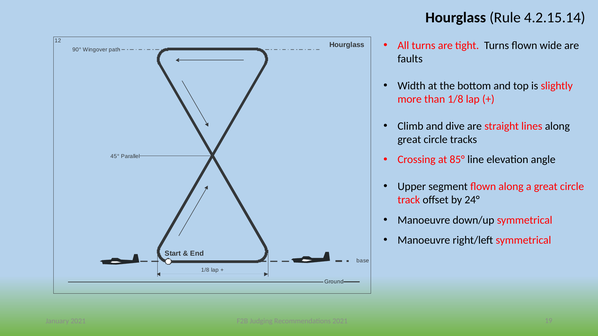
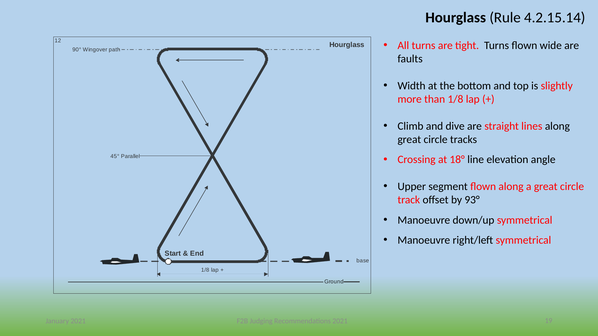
85°: 85° -> 18°
24°: 24° -> 93°
